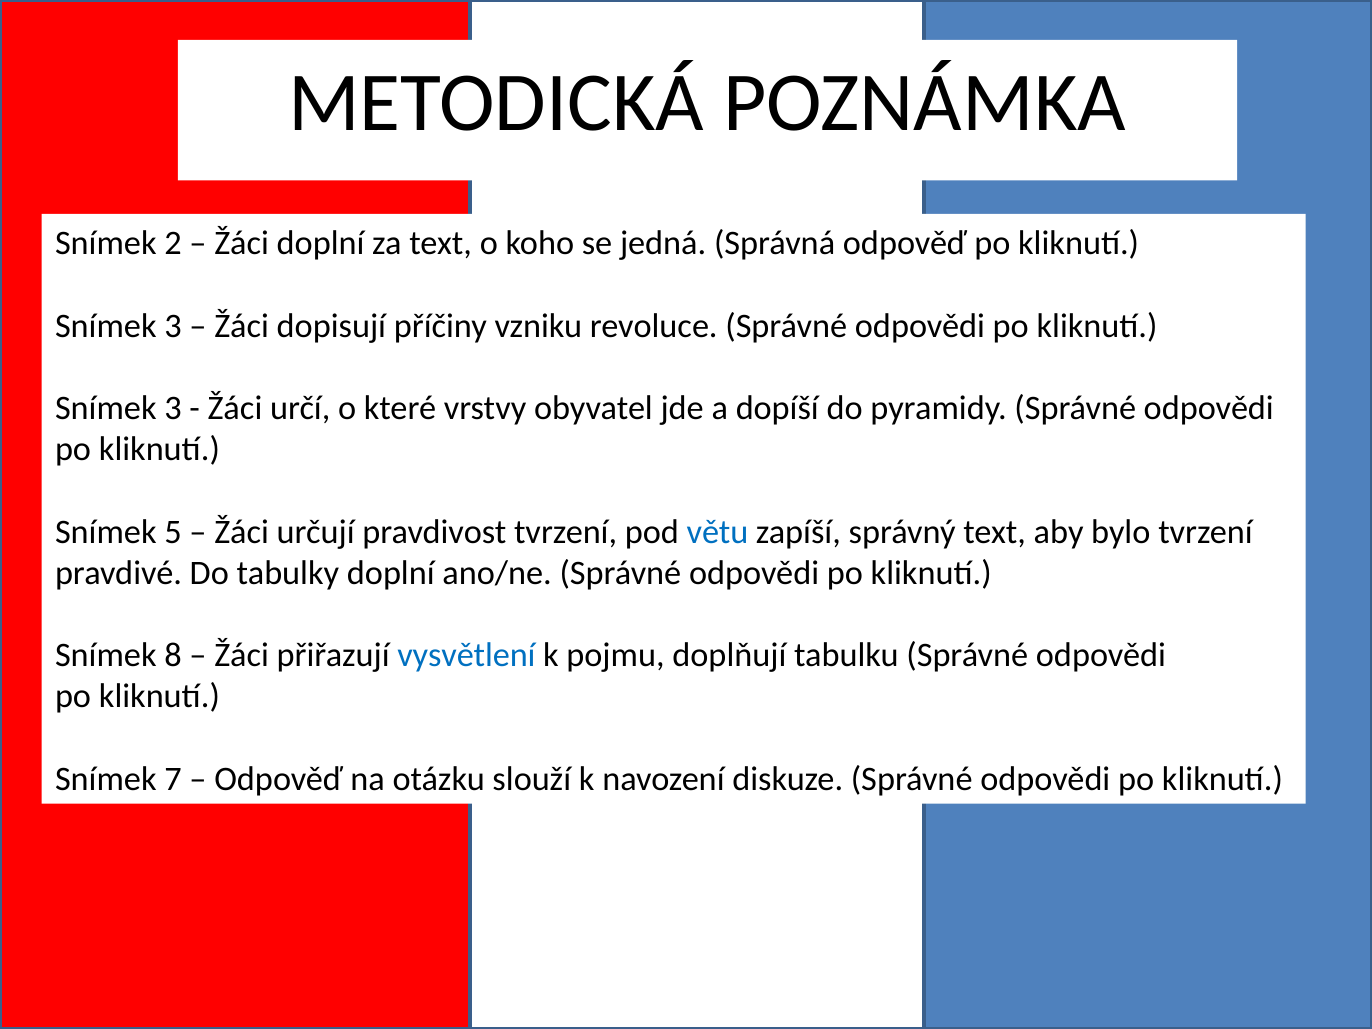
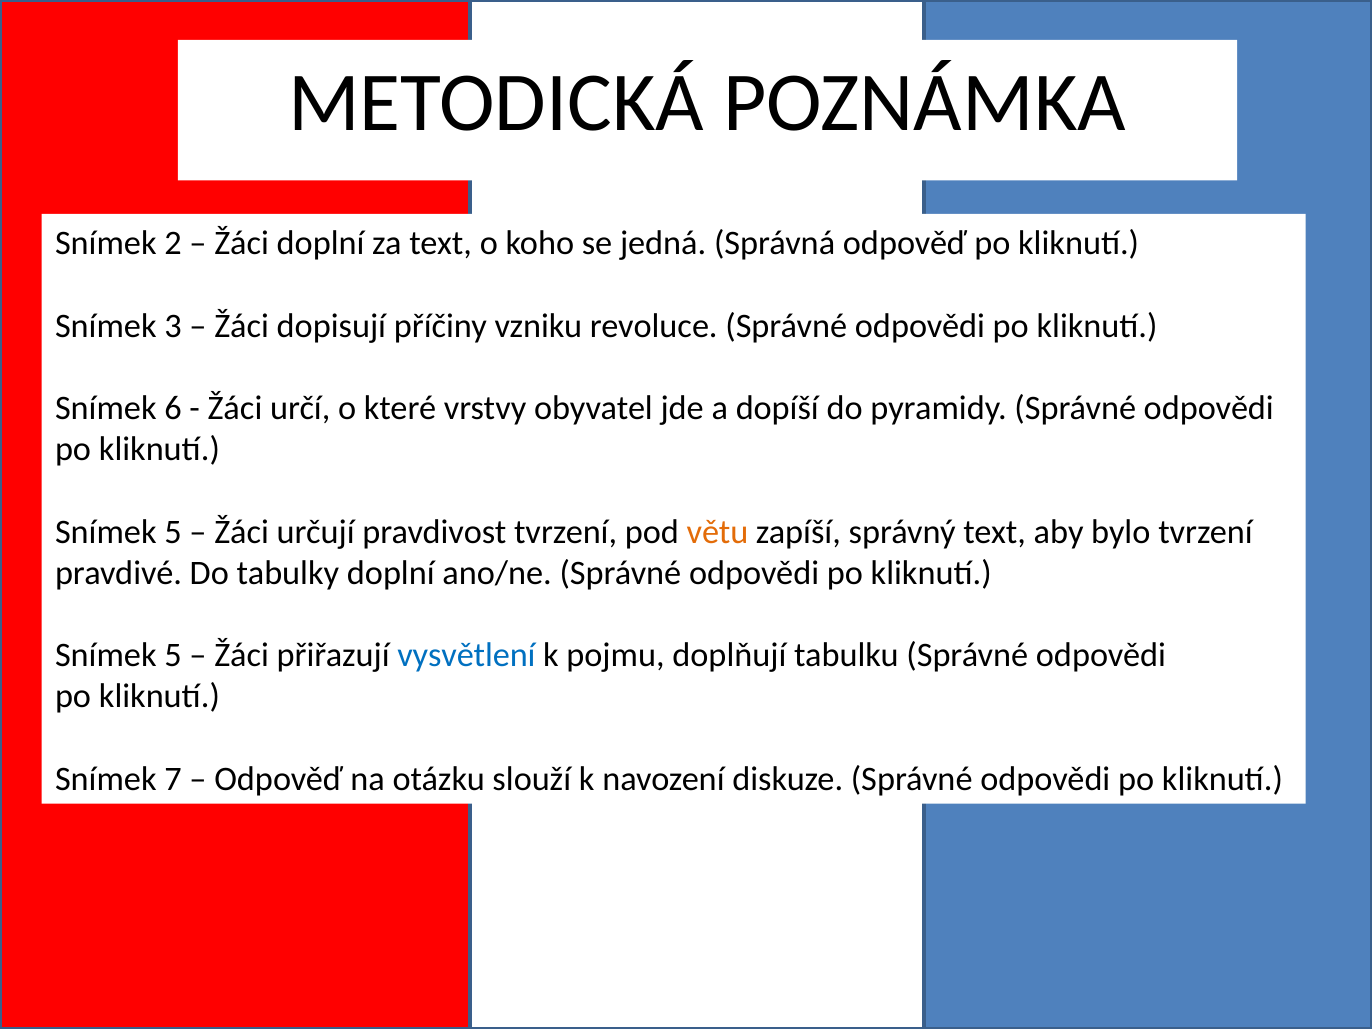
3 at (173, 408): 3 -> 6
větu colour: blue -> orange
8 at (173, 655): 8 -> 5
